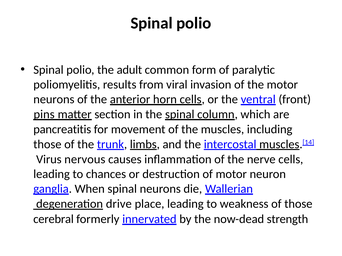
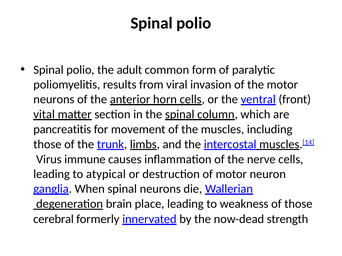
pins: pins -> vital
nervous: nervous -> immune
chances: chances -> atypical
drive: drive -> brain
